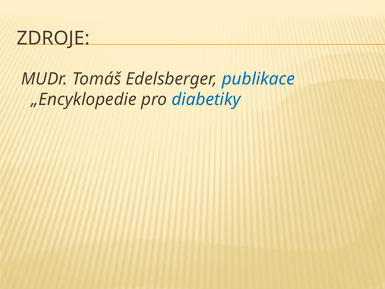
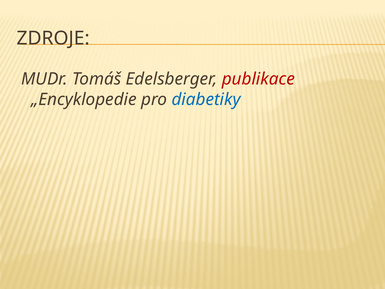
publikace colour: blue -> red
